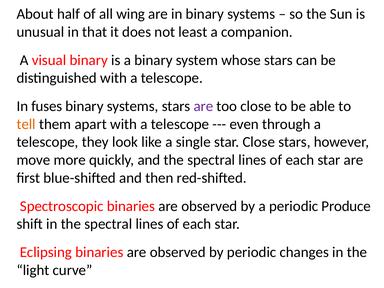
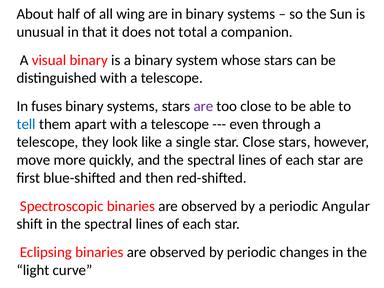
least: least -> total
tell colour: orange -> blue
Produce: Produce -> Angular
